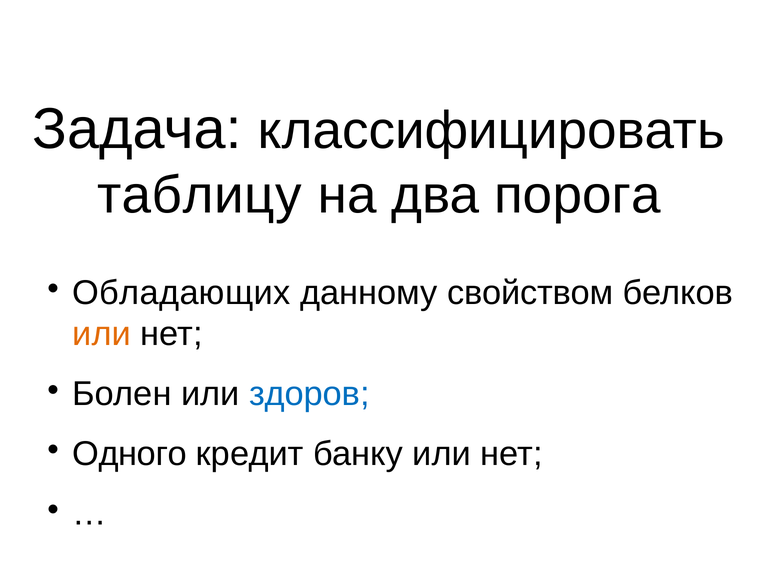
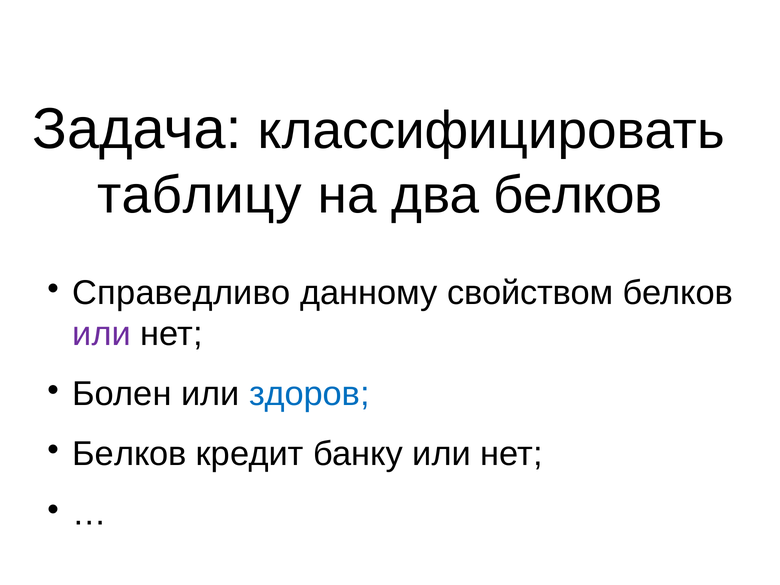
два порога: порога -> белков
Обладающих: Обладающих -> Справедливо
или at (102, 334) colour: orange -> purple
Одного at (130, 454): Одного -> Белков
